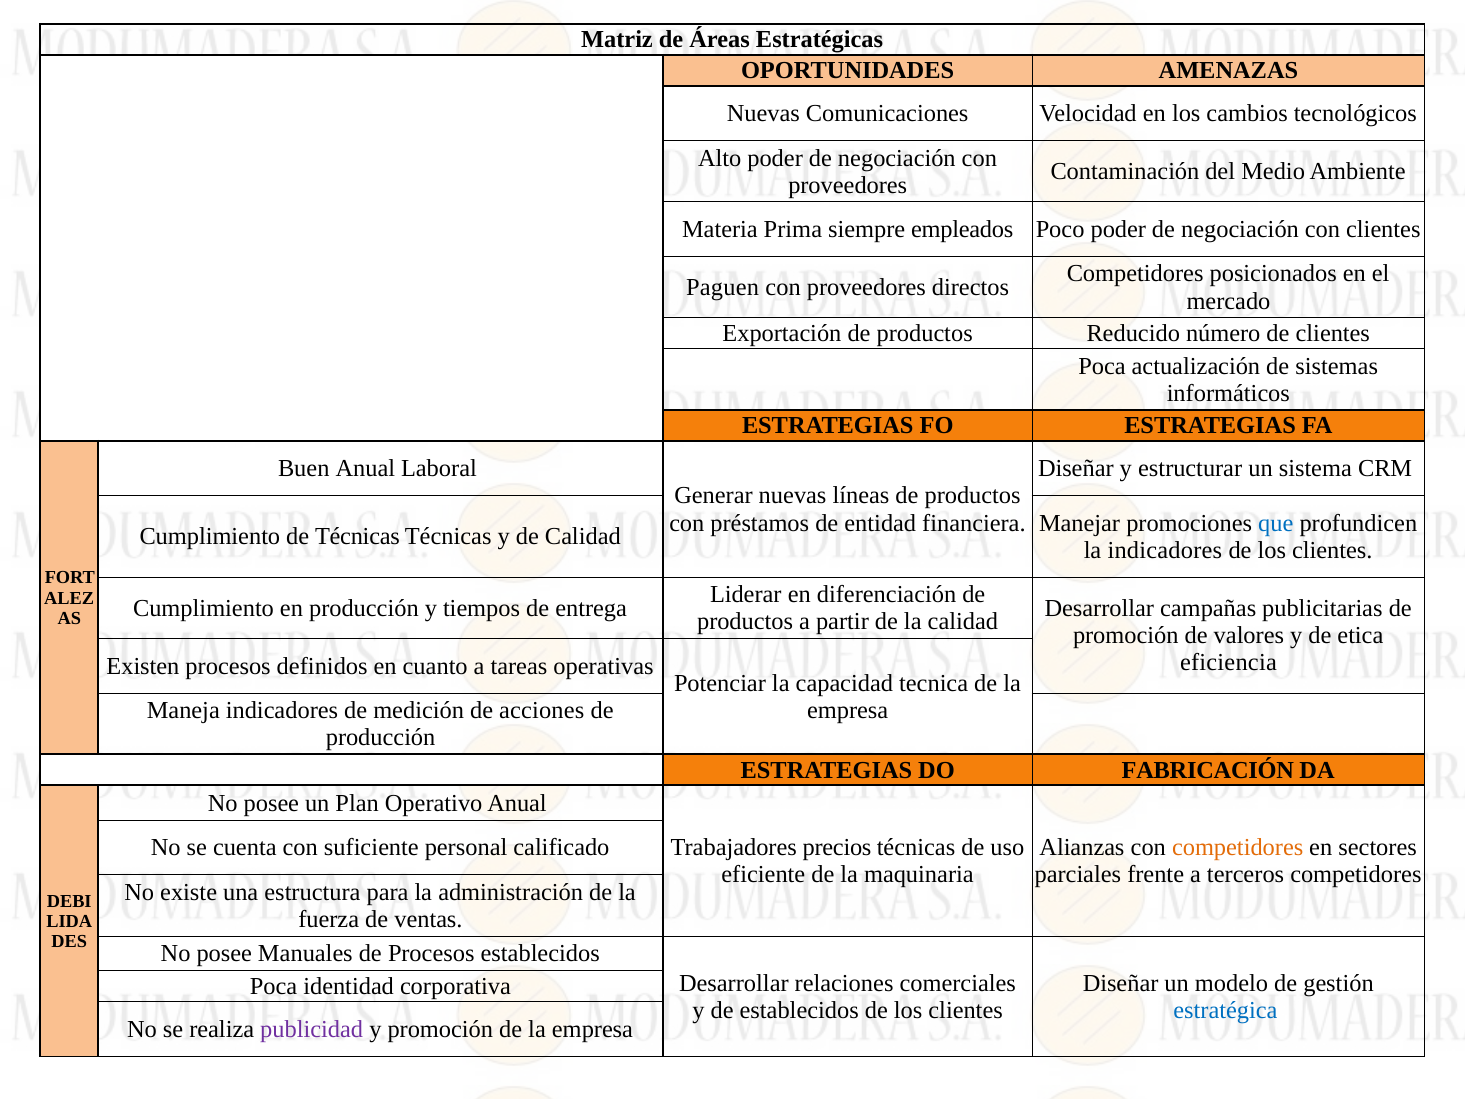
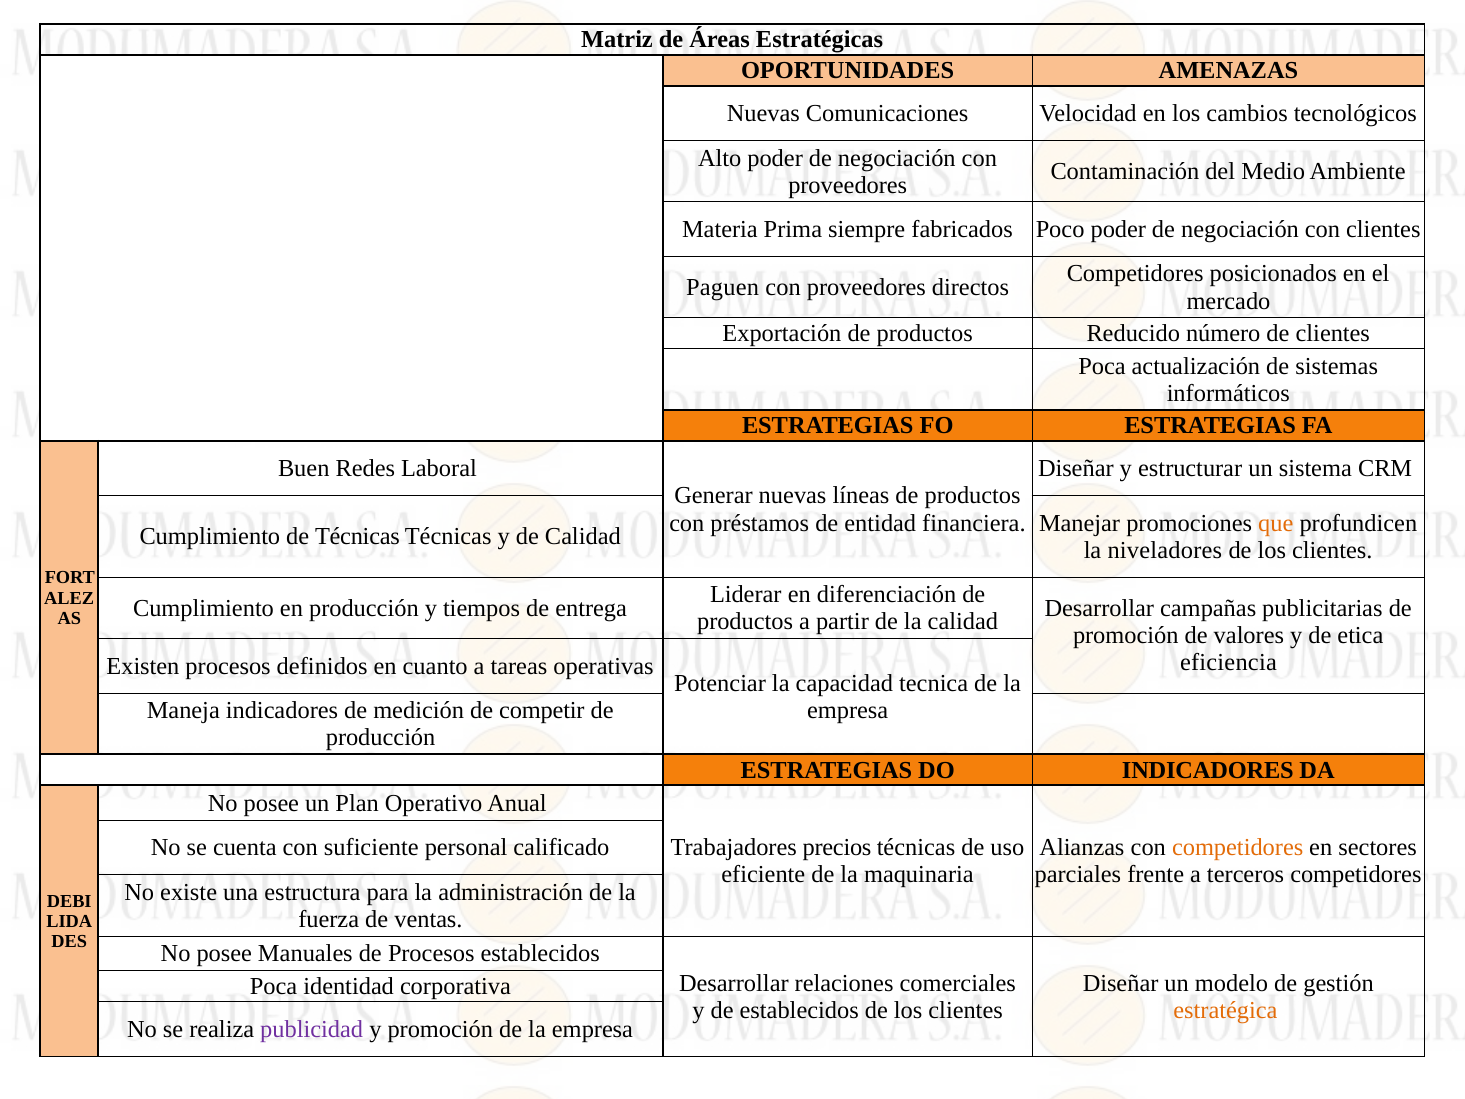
empleados: empleados -> fabricados
Buen Anual: Anual -> Redes
que colour: blue -> orange
la indicadores: indicadores -> niveladores
acciones: acciones -> competir
DO FABRICACIÓN: FABRICACIÓN -> INDICADORES
estratégica colour: blue -> orange
